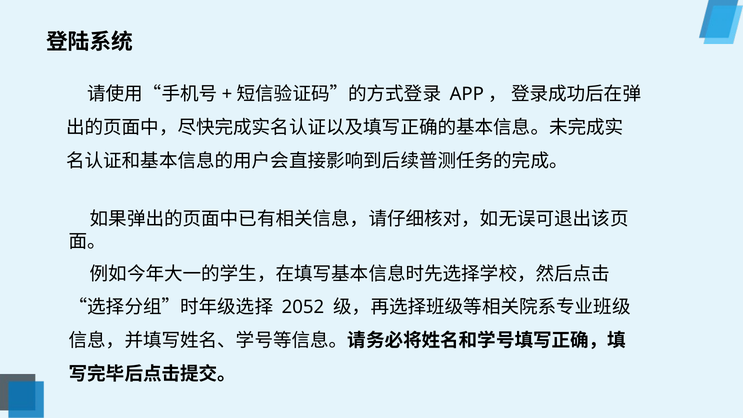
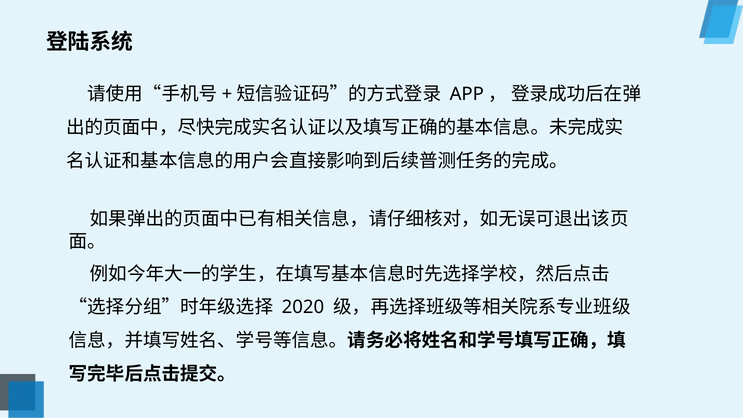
2052: 2052 -> 2020
